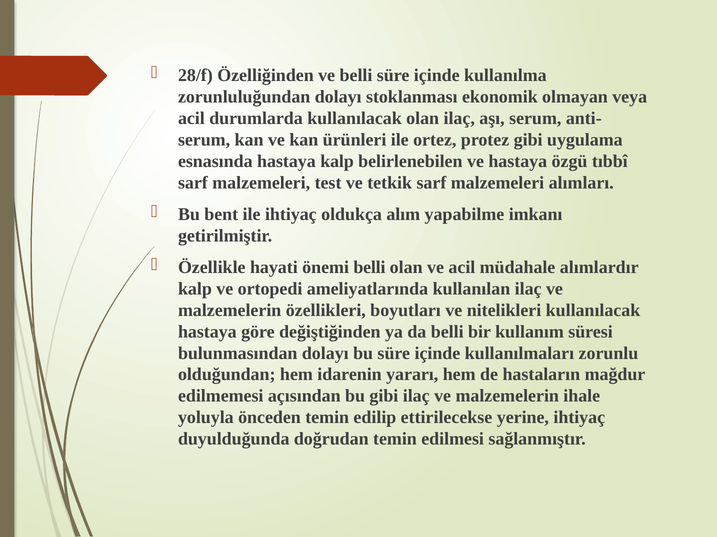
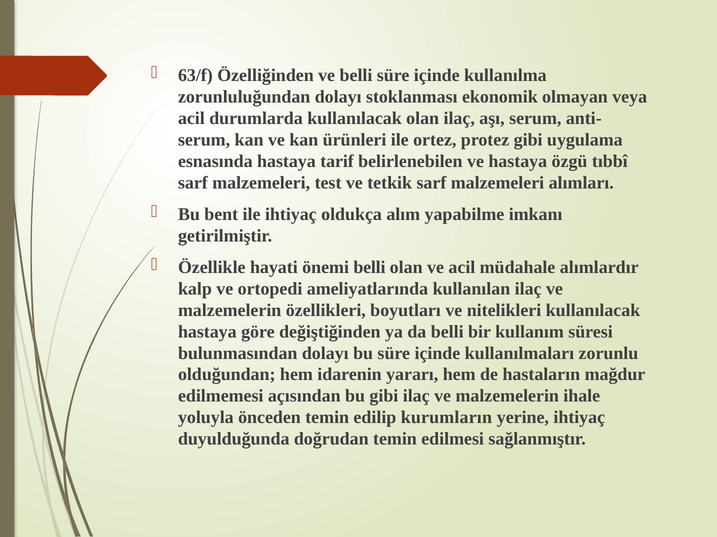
28/f: 28/f -> 63/f
hastaya kalp: kalp -> tarif
ettirilecekse: ettirilecekse -> kurumların
